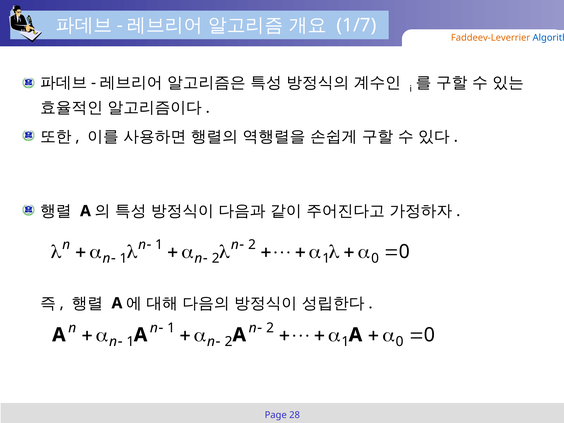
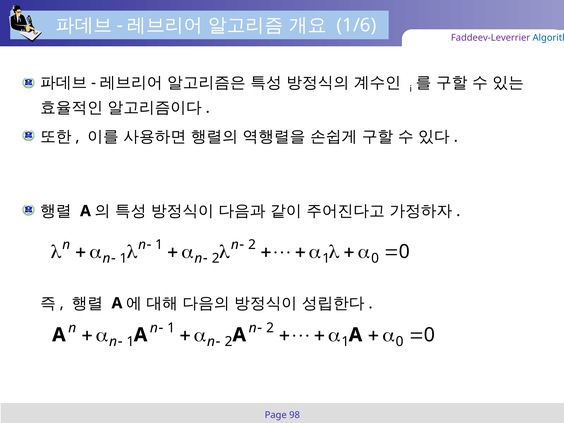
1/7: 1/7 -> 1/6
Faddeev-Leverrier colour: orange -> purple
28: 28 -> 98
